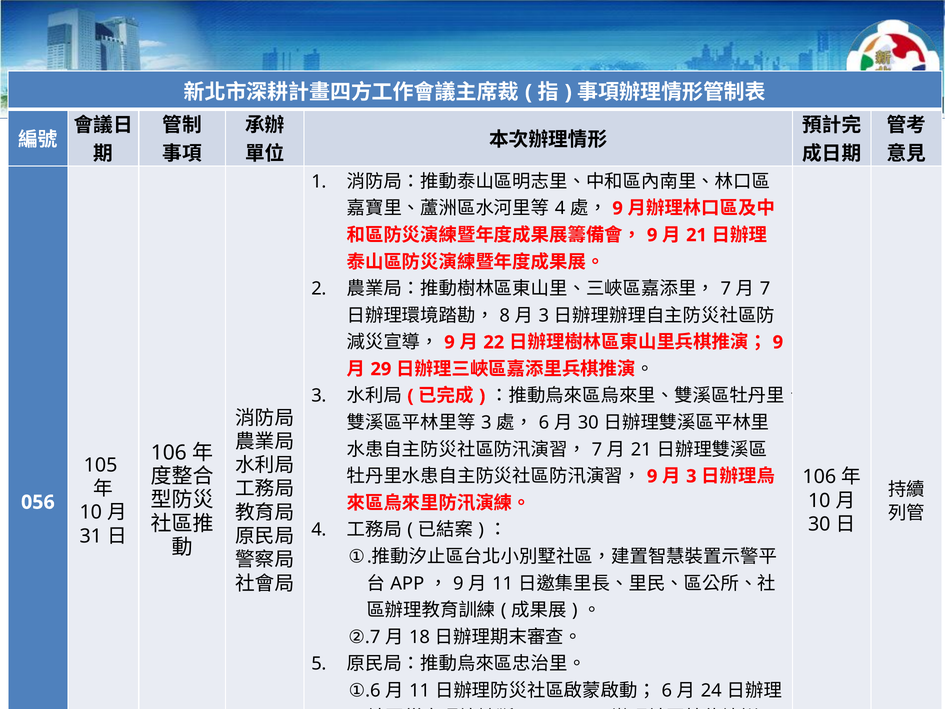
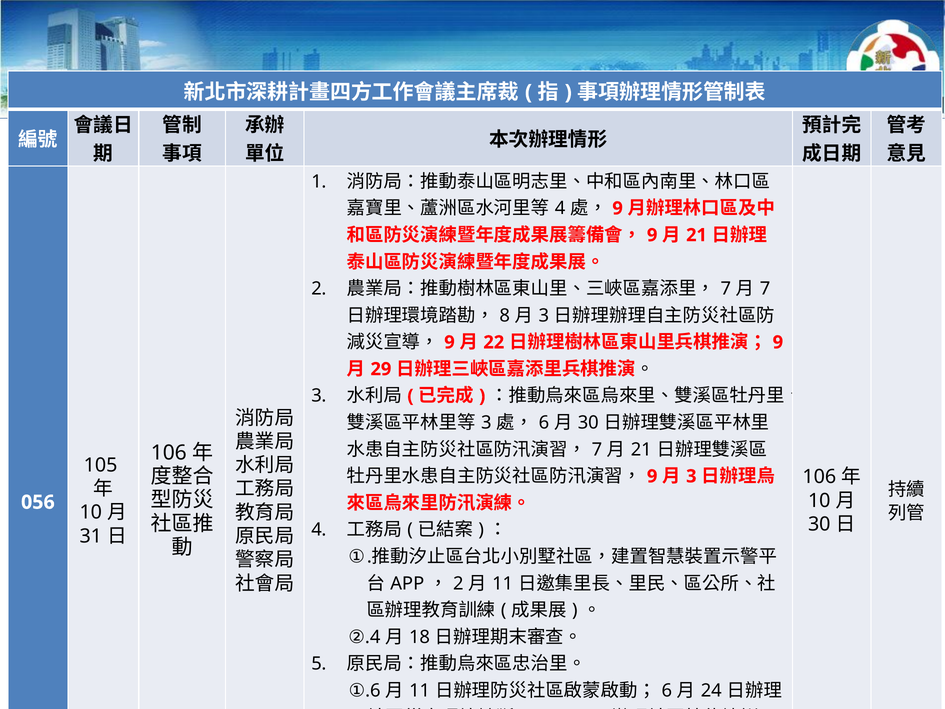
9 at (458, 583): 9 -> 2
7 at (375, 637): 7 -> 4
